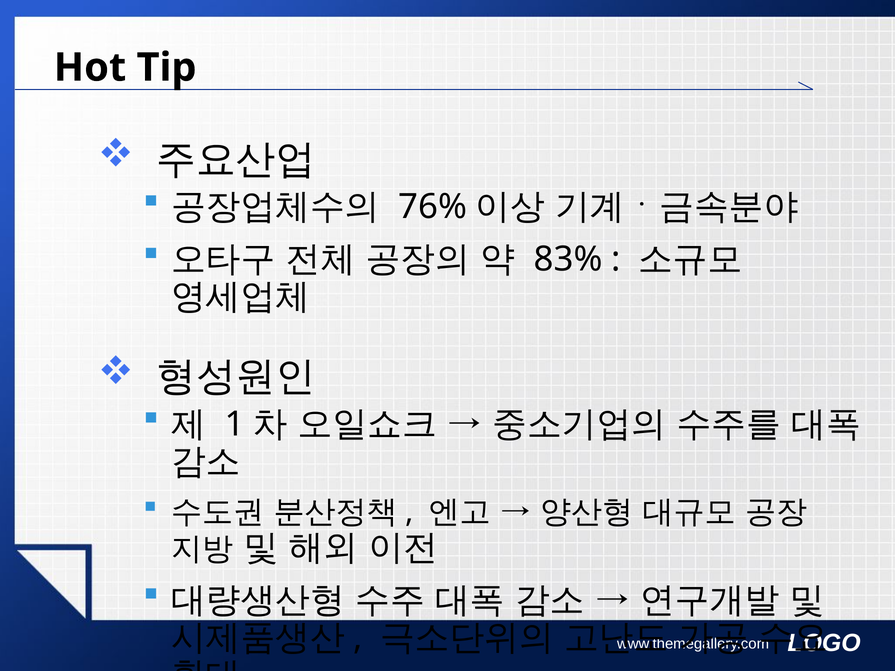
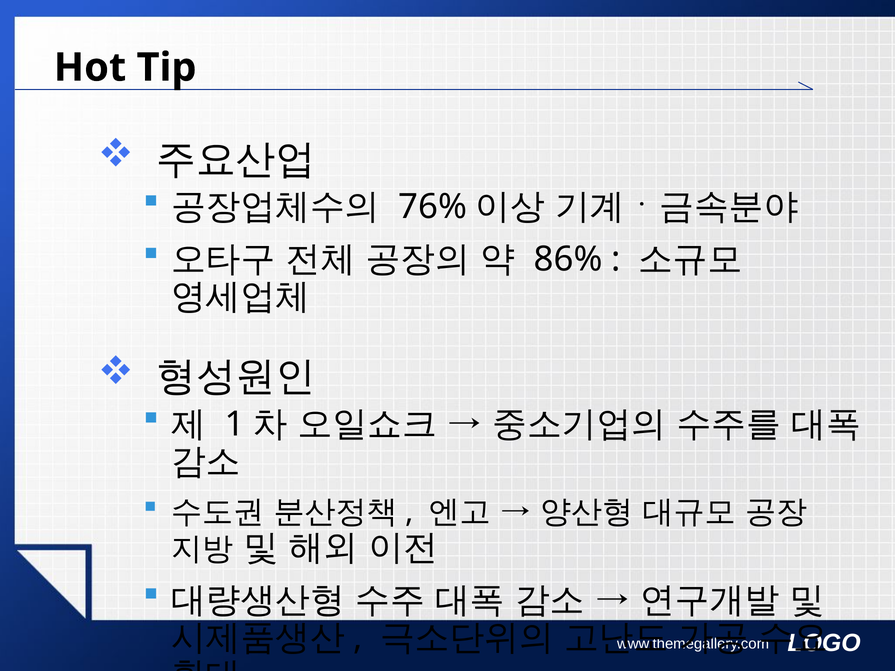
83%: 83% -> 86%
